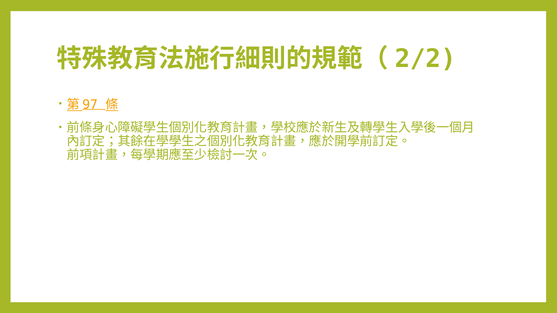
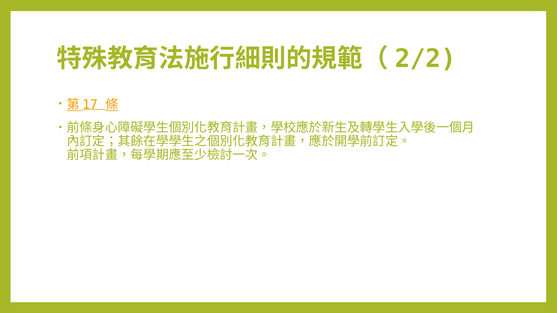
97: 97 -> 17
